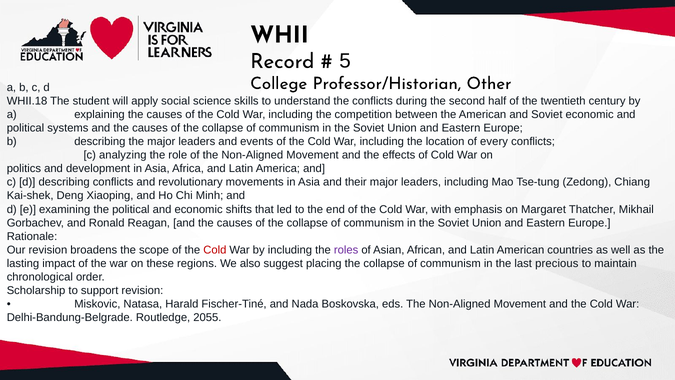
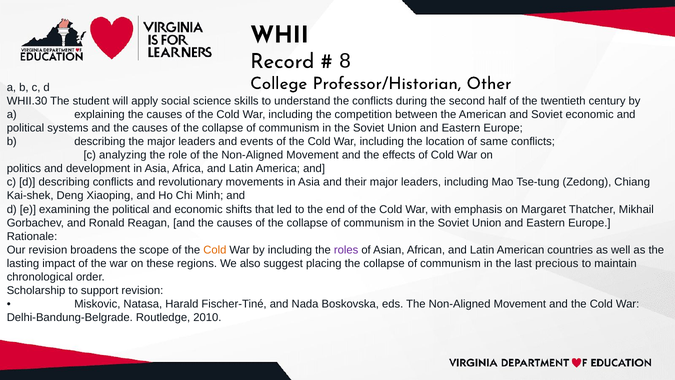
5: 5 -> 8
WHII.18: WHII.18 -> WHII.30
every: every -> same
Cold at (215, 250) colour: red -> orange
2055: 2055 -> 2010
